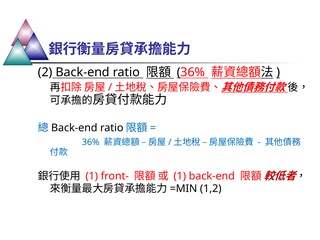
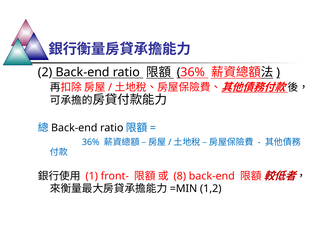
1 at (180, 176): 1 -> 8
